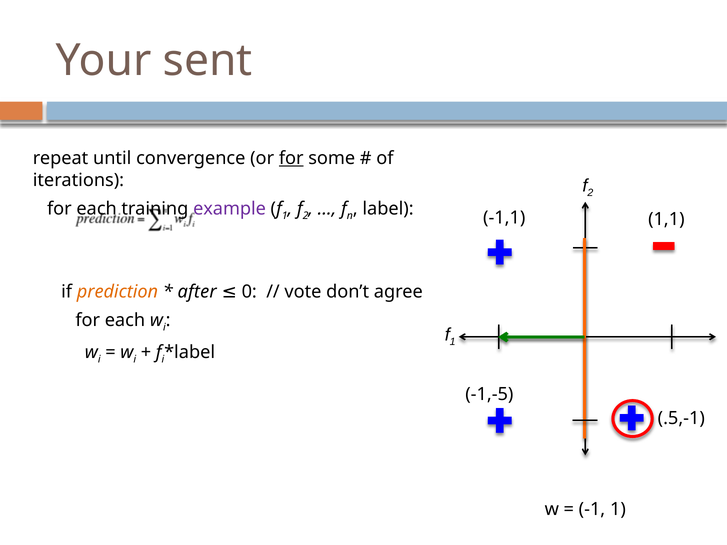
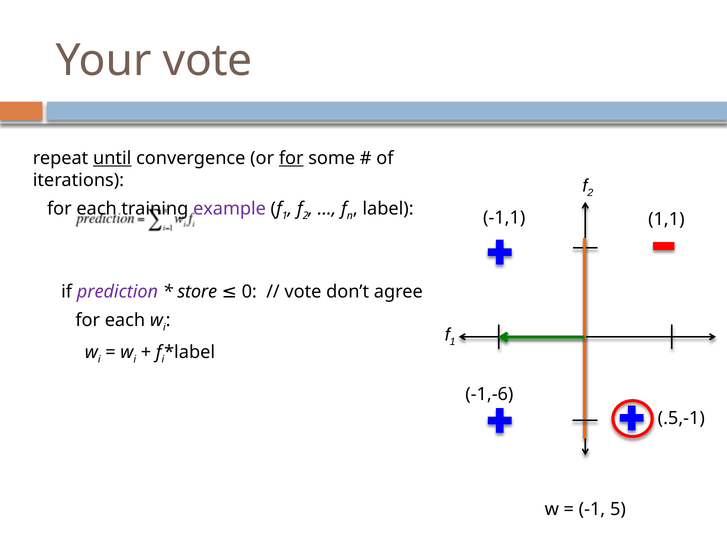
Your sent: sent -> vote
until underline: none -> present
prediction colour: orange -> purple
after: after -> store
-1,-5: -1,-5 -> -1,-6
-1 1: 1 -> 5
